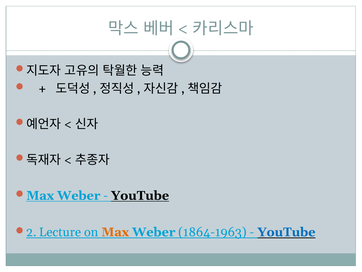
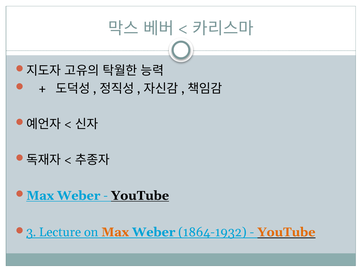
2: 2 -> 3
1864-1963: 1864-1963 -> 1864-1932
YouTube at (286, 232) colour: blue -> orange
